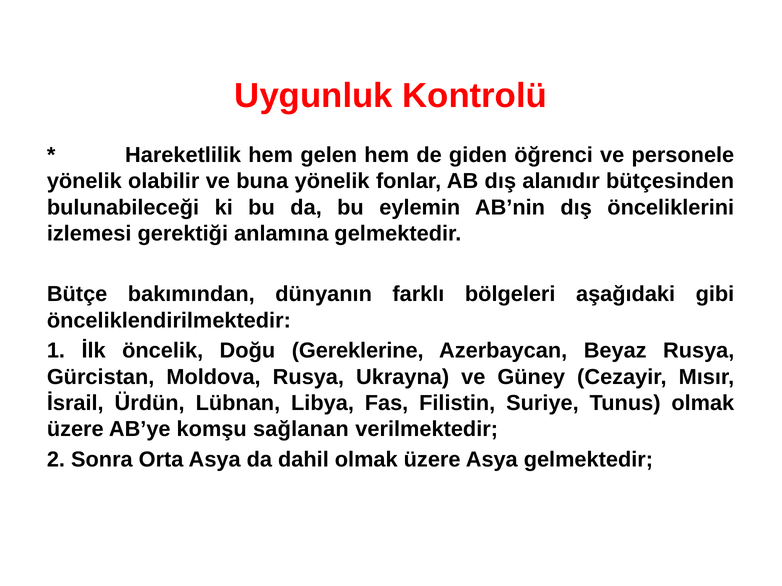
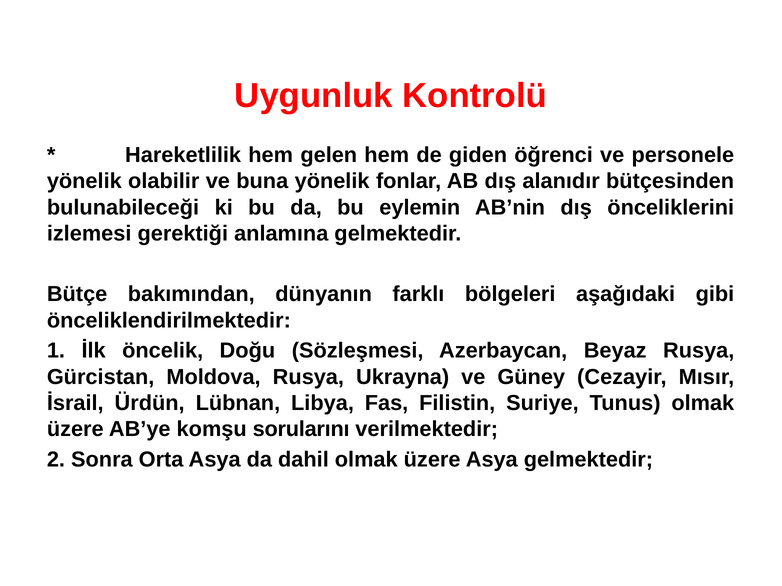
Gereklerine: Gereklerine -> Sözleşmesi
sağlanan: sağlanan -> sorularını
